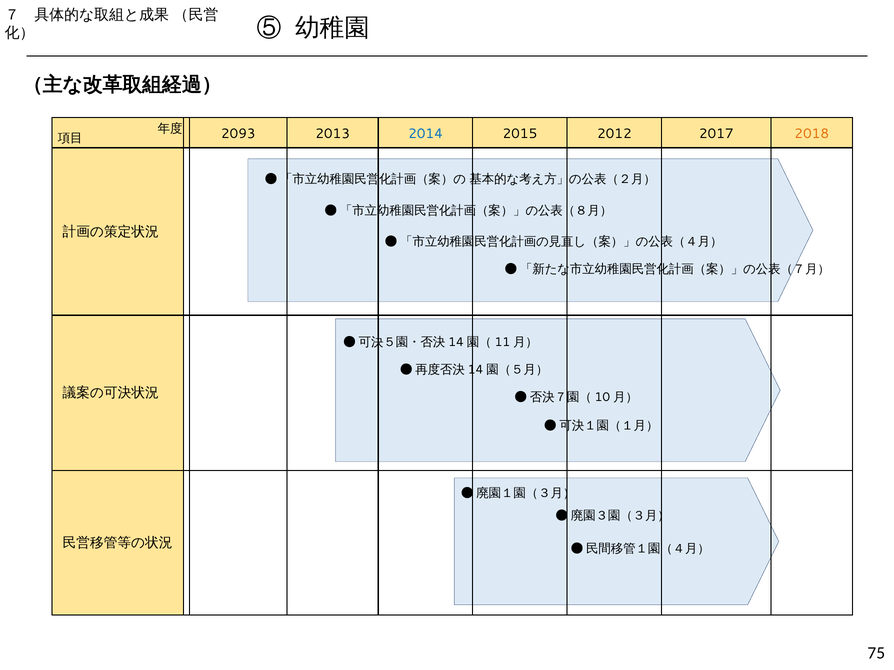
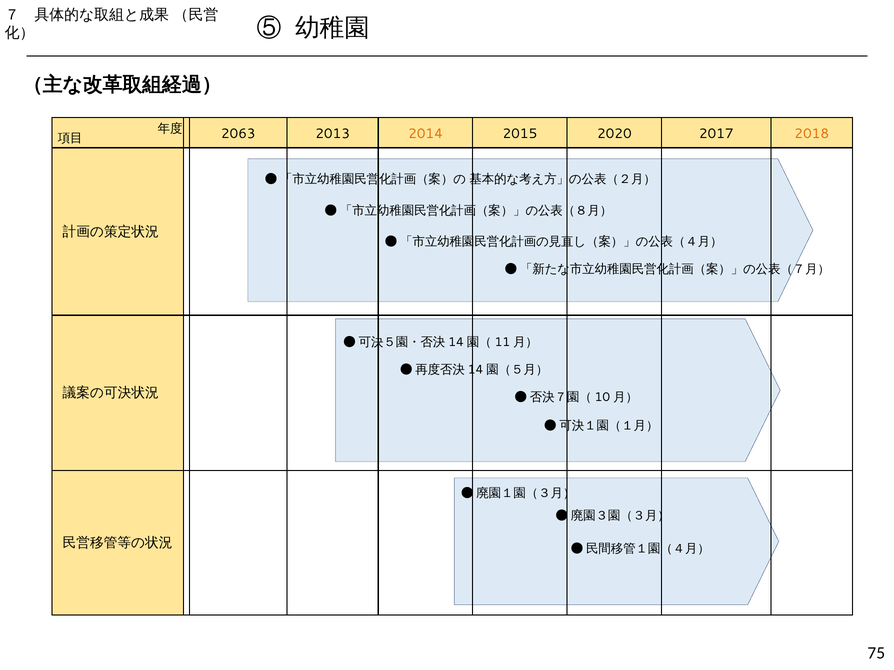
2093: 2093 -> 2063
2014 colour: blue -> orange
2012: 2012 -> 2020
